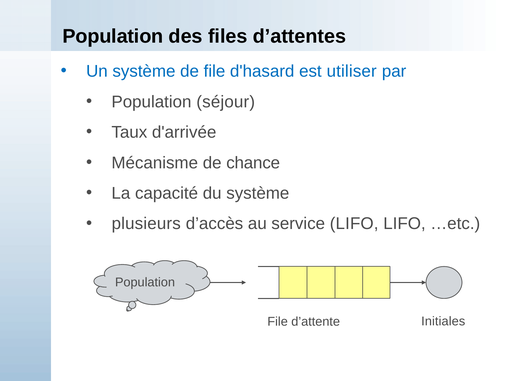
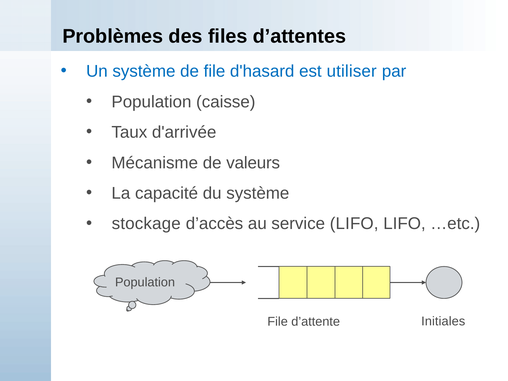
Population at (113, 36): Population -> Problèmes
séjour: séjour -> caisse
chance: chance -> valeurs
plusieurs: plusieurs -> stockage
